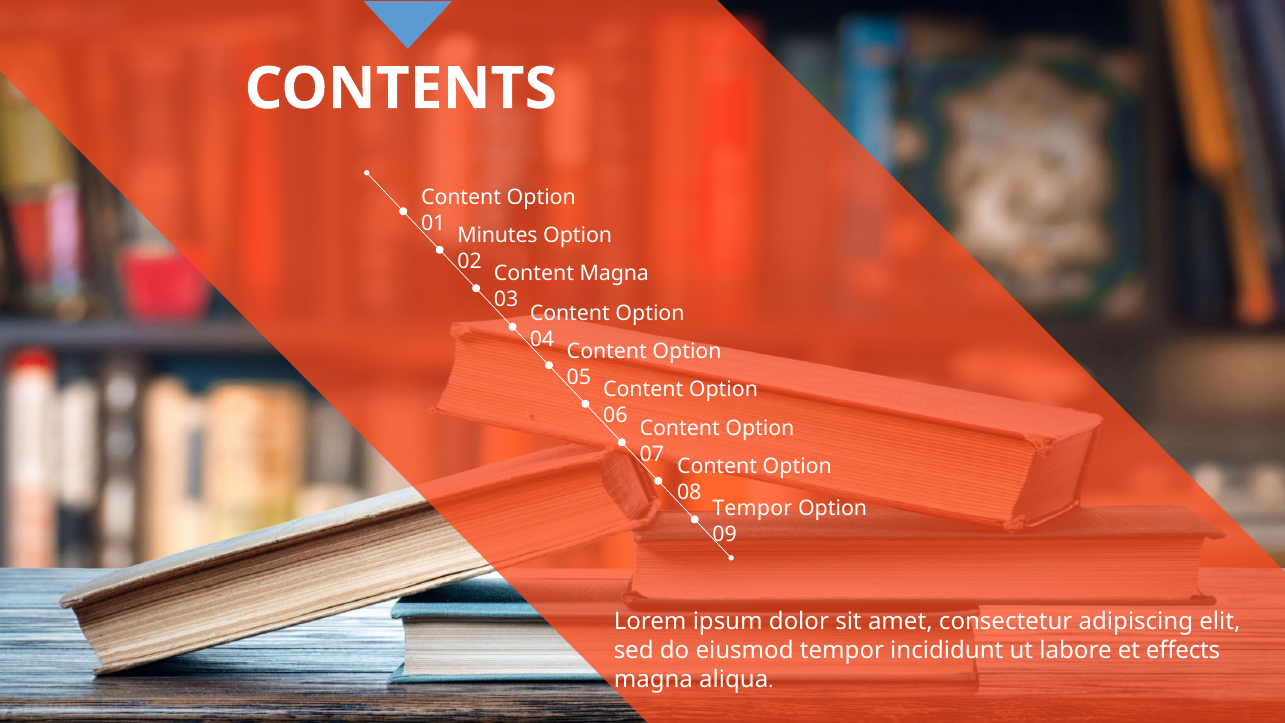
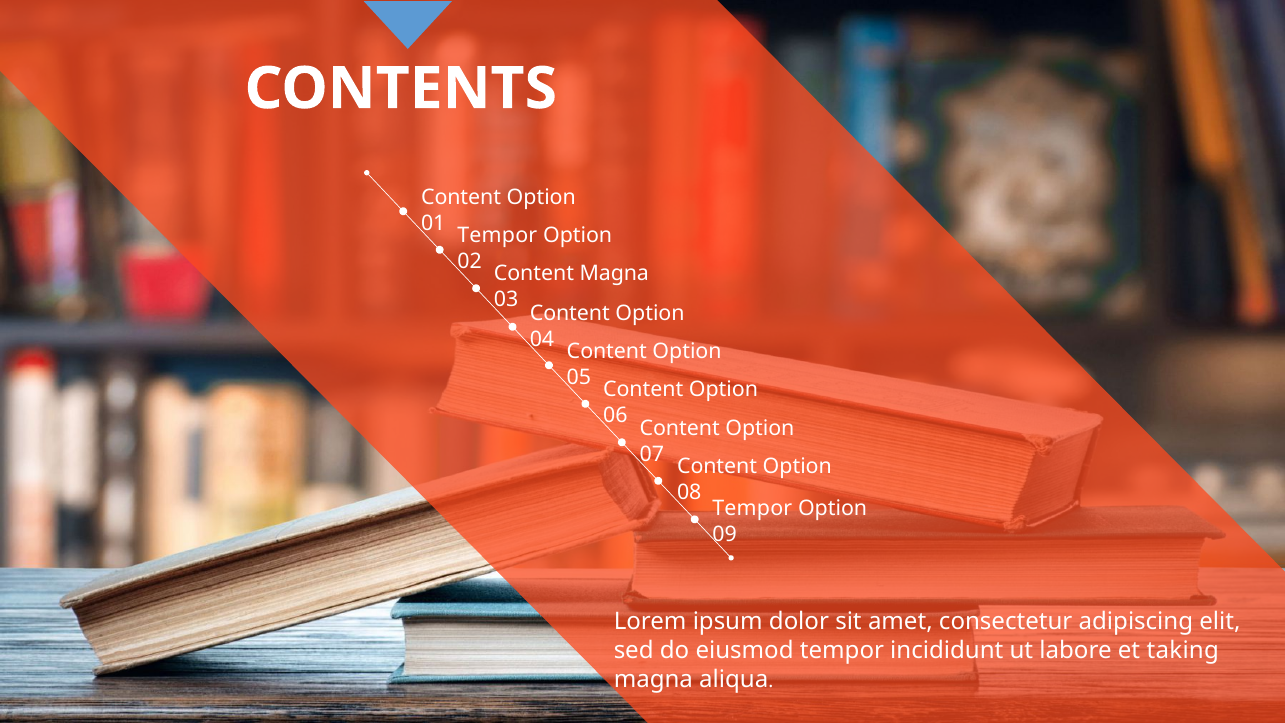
Minutes at (498, 235): Minutes -> Tempor
effects: effects -> taking
